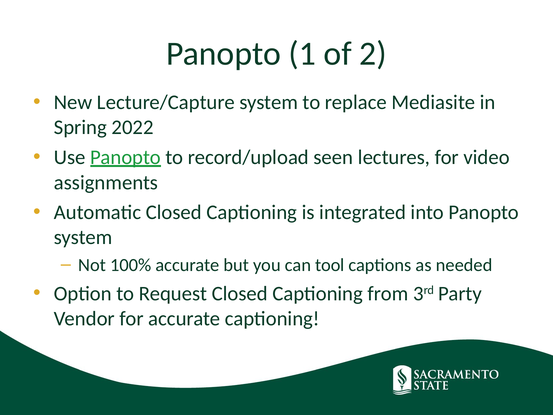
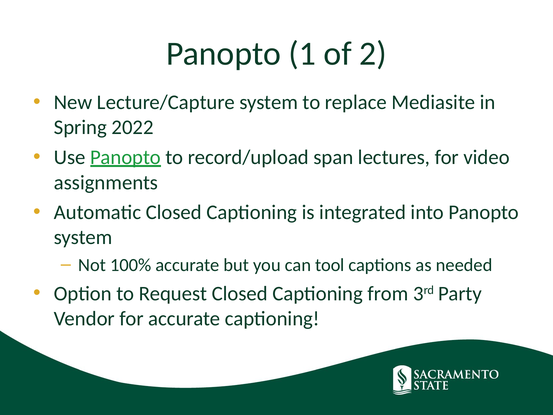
seen: seen -> span
